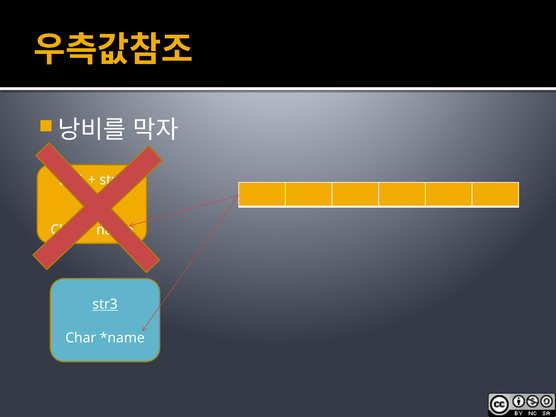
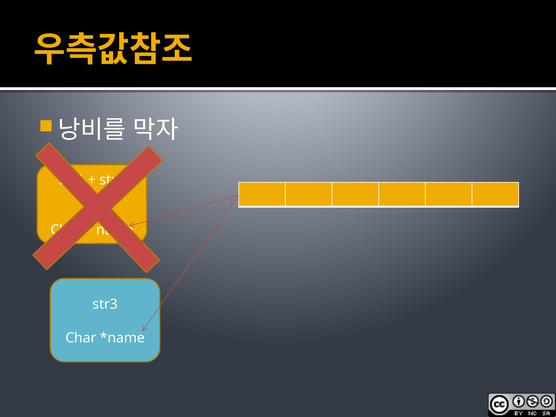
str3 underline: present -> none
